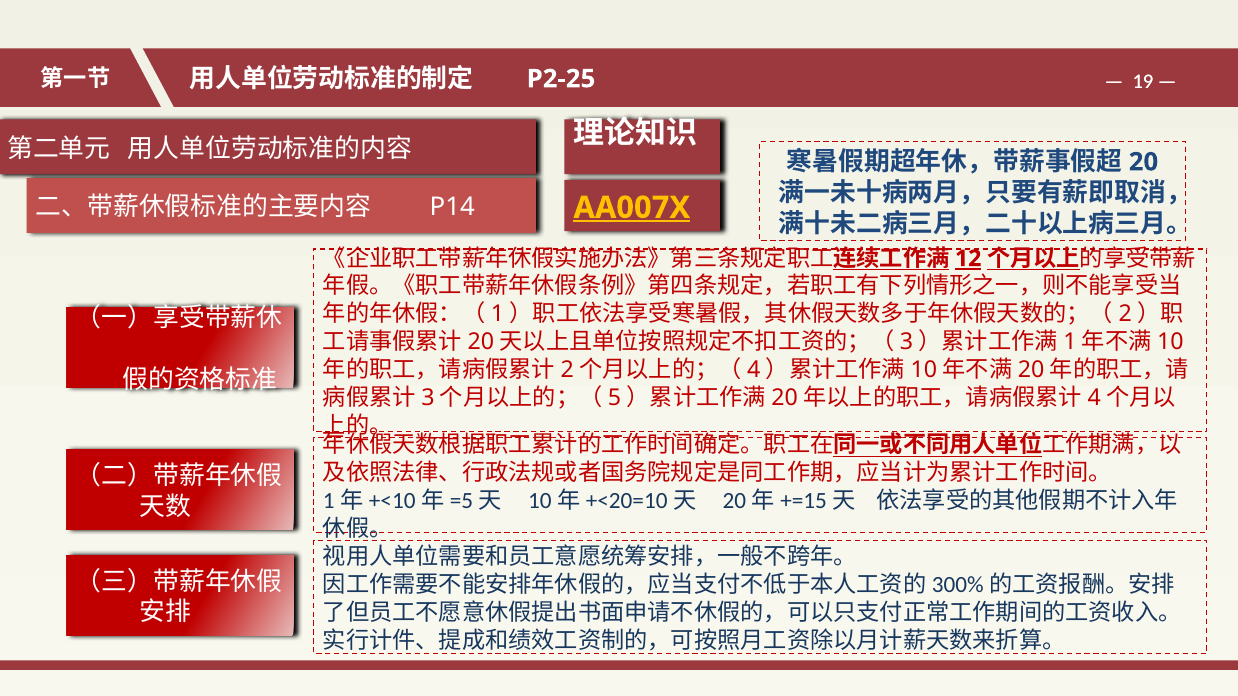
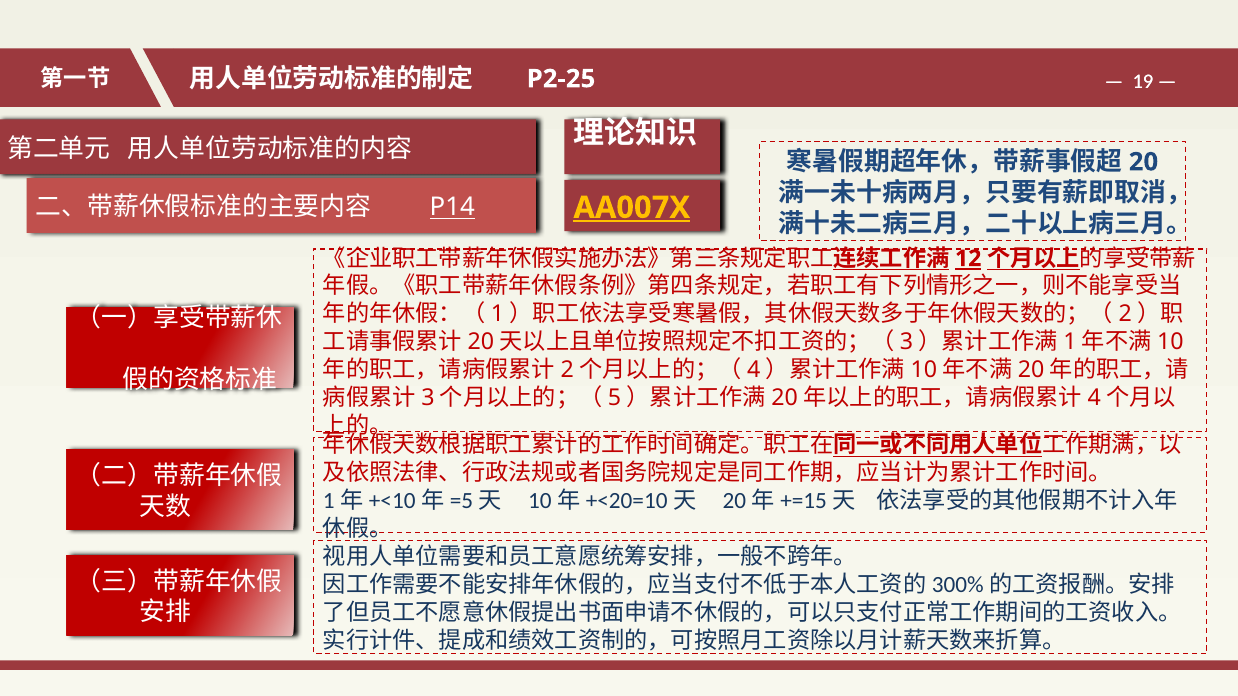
P14 underline: none -> present
